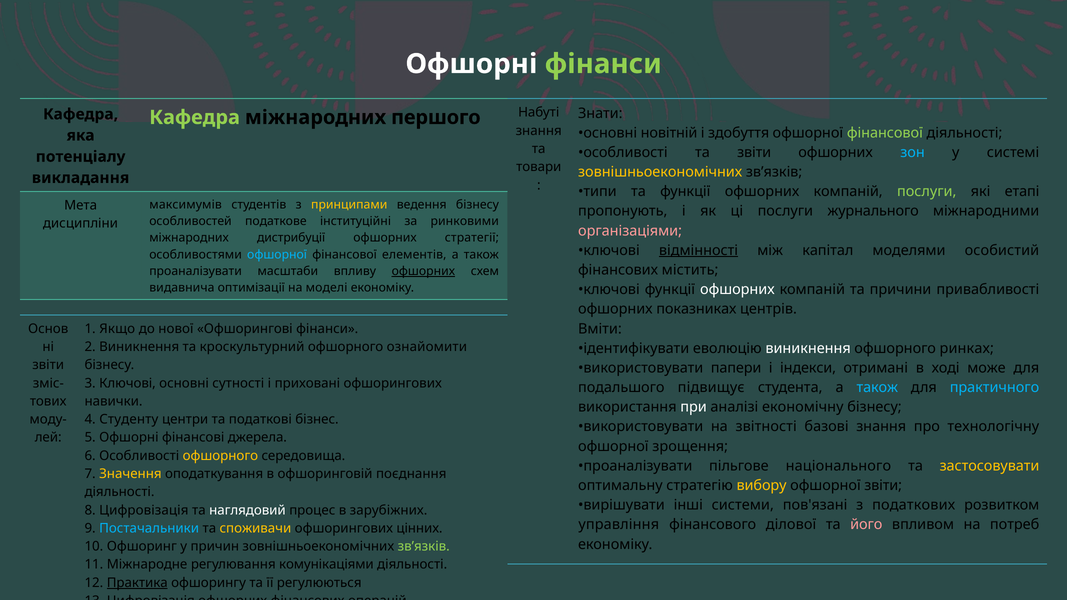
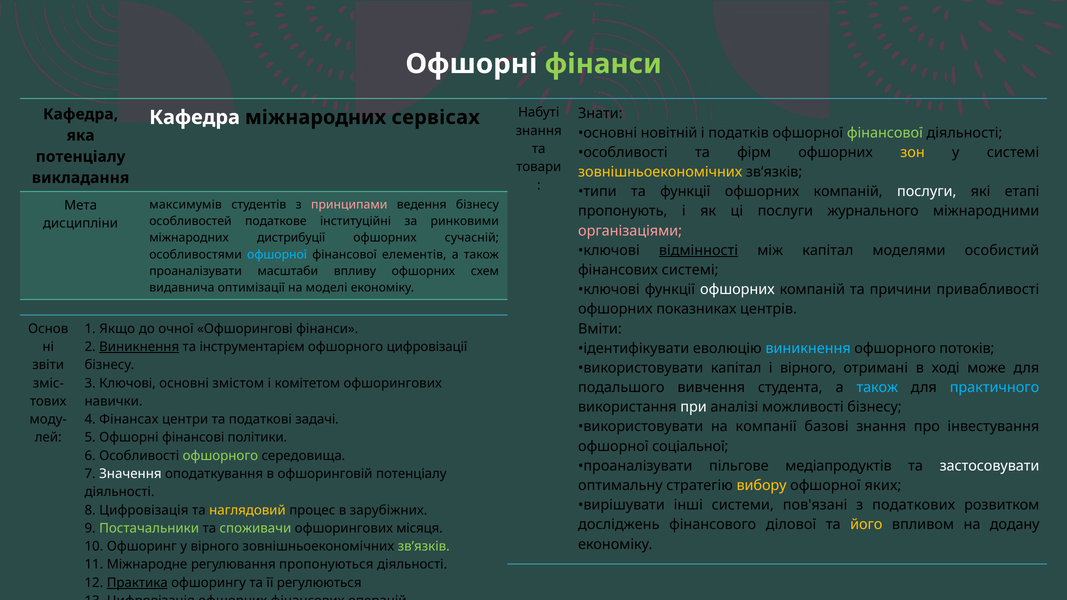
Кафедра at (195, 117) colour: light green -> white
першого: першого -> сервісах
здобуття: здобуття -> податків
та звіти: звіти -> фірм
зон colour: light blue -> yellow
послуги at (927, 192) colour: light green -> white
принципами colour: yellow -> pink
стратегії: стратегії -> сучасній
фінансових містить: містить -> системі
офшорних at (423, 271) underline: present -> none
нової: нової -> очної
Виникнення at (139, 347) underline: none -> present
кроскультурний: кроскультурний -> інструментарієм
ознайомити: ознайомити -> цифровізації
виникнення at (808, 348) colour: white -> light blue
ринках: ринках -> потоків
використовувати папери: папери -> капітал
і індекси: індекси -> вірного
сутності: сутності -> змістом
приховані: приховані -> комітетом
подальшого підвищує: підвищує -> вивчення
економічну: економічну -> можливості
Студенту: Студенту -> Фінансах
бізнес: бізнес -> задачі
звітності: звітності -> компанії
технологічну: технологічну -> інвестування
джерела: джерела -> політики
зрощення: зрощення -> соціальної
офшорного at (220, 456) colour: yellow -> light green
національного: національного -> медіапродуктів
застосовувати colour: yellow -> white
Значення colour: yellow -> white
офшоринговій поєднання: поєднання -> потенціалу
офшорної звіти: звіти -> яких
наглядовий colour: white -> yellow
управління: управління -> досліджень
його colour: pink -> yellow
потреб: потреб -> додану
Постачальники colour: light blue -> light green
споживачи colour: yellow -> light green
цінних: цінних -> місяця
у причин: причин -> вірного
комунікаціями: комунікаціями -> пропонуються
